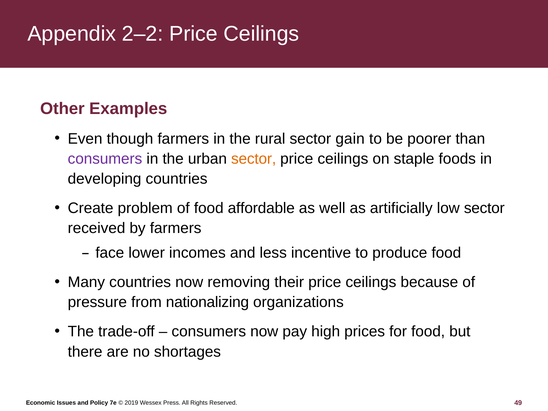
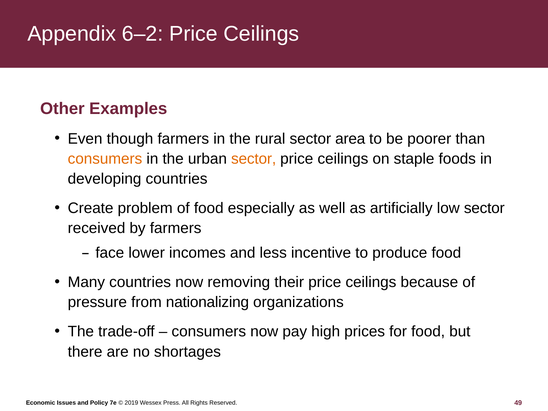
2–2: 2–2 -> 6–2
gain: gain -> area
consumers at (105, 159) colour: purple -> orange
affordable: affordable -> especially
